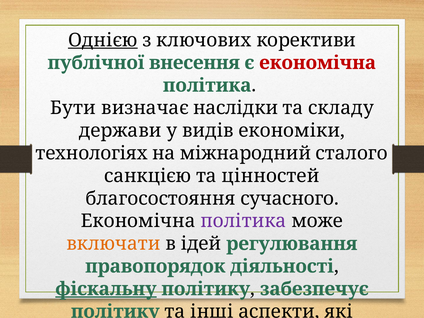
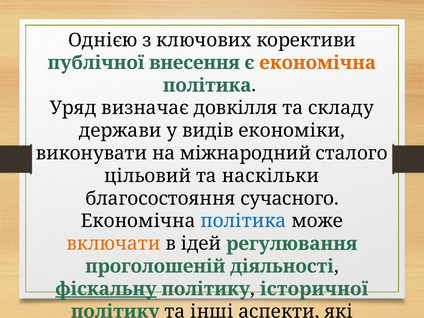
Однією underline: present -> none
економічна at (318, 63) colour: red -> orange
Бути: Бути -> Уряд
наслідки: наслідки -> довкілля
технологіях: технологіях -> виконувати
санкцією: санкцією -> цільовий
цінностей: цінностей -> наскільки
політика at (243, 221) colour: purple -> blue
правопорядок: правопорядок -> проголошеній
забезпечує: забезпечує -> історичної
